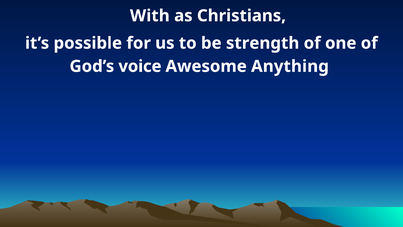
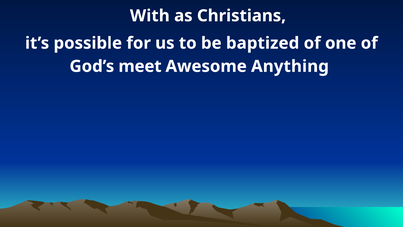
strength: strength -> baptized
voice: voice -> meet
